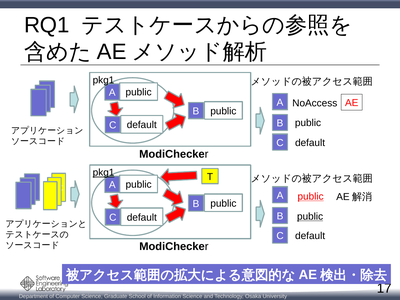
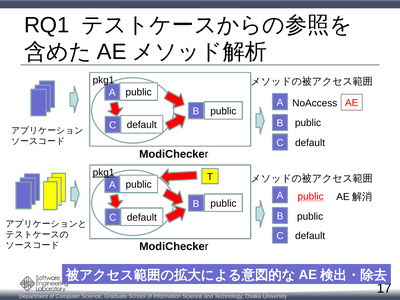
public at (310, 217) underline: present -> none
